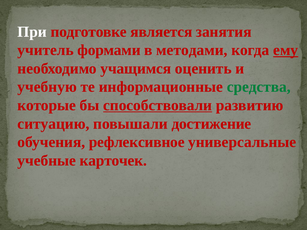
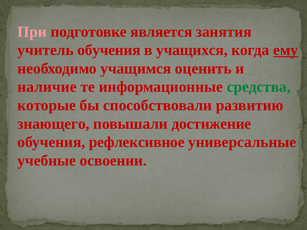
При colour: white -> pink
учитель формами: формами -> обучения
методами: методами -> учащихся
учебную: учебную -> наличие
способствовали underline: present -> none
ситуацию: ситуацию -> знающего
карточек: карточек -> освоении
